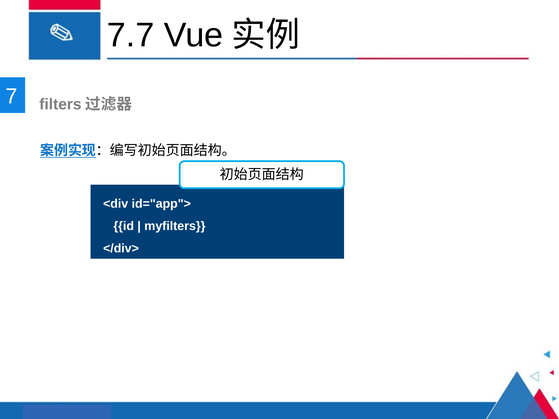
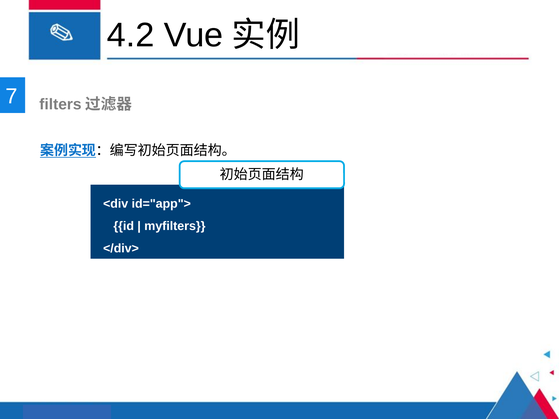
7.7: 7.7 -> 4.2
